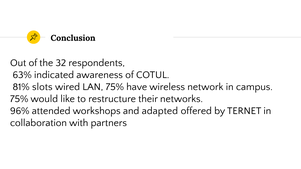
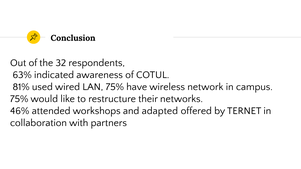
slots: slots -> used
96%: 96% -> 46%
